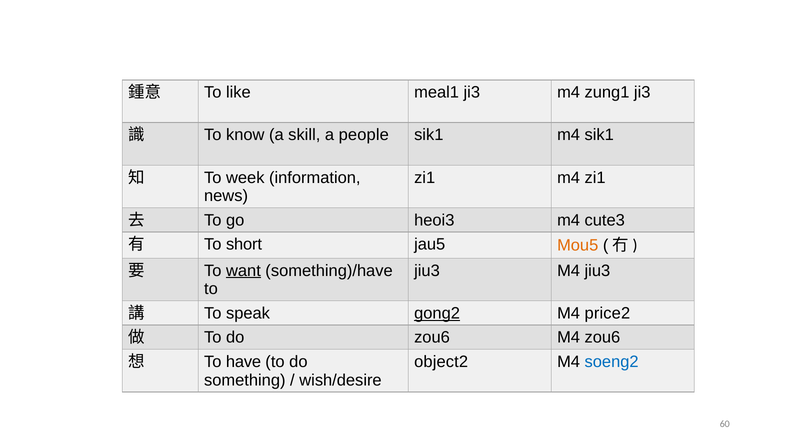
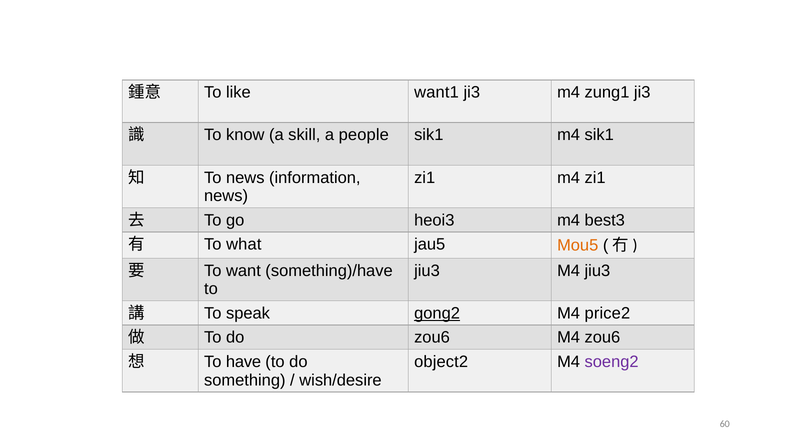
meal1: meal1 -> want1
To week: week -> news
cute3: cute3 -> best3
short: short -> what
want underline: present -> none
soeng2 colour: blue -> purple
